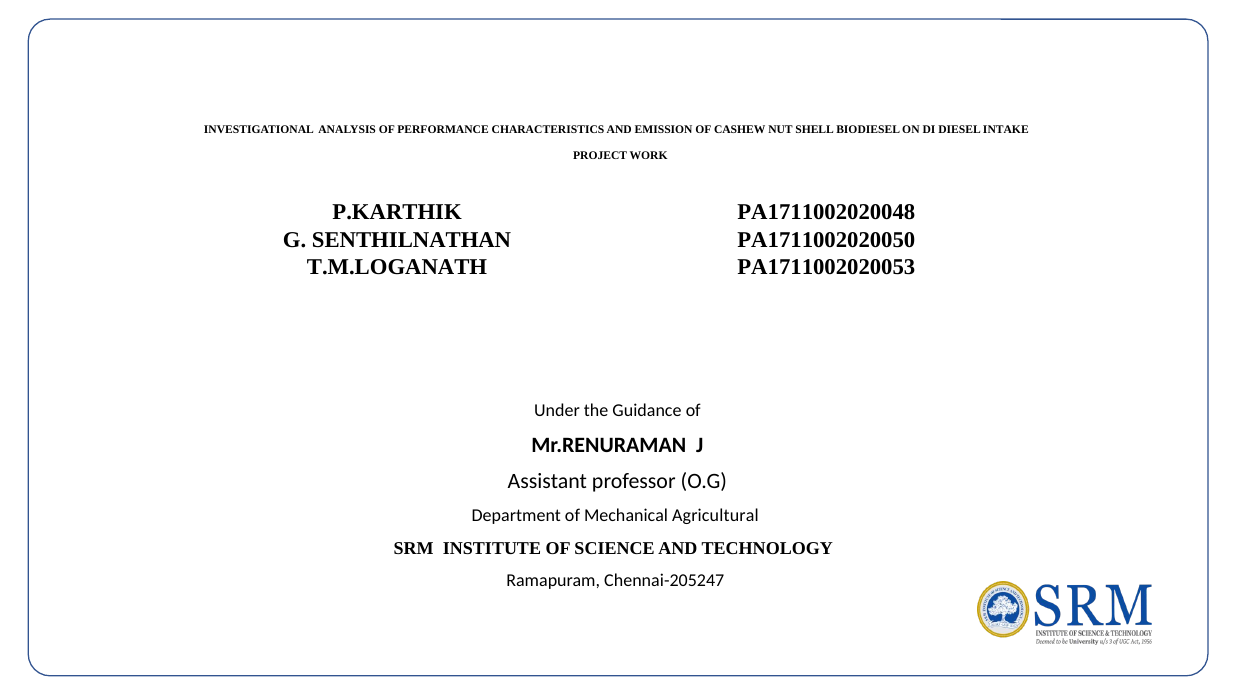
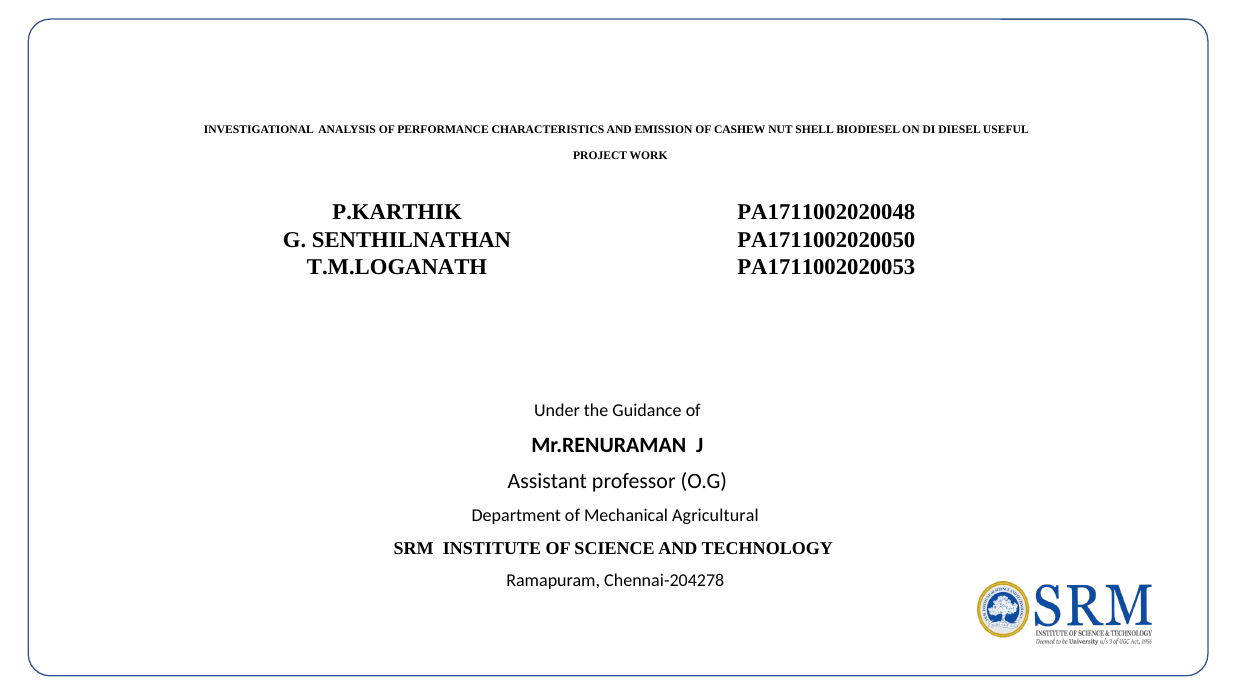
INTAKE: INTAKE -> USEFUL
Chennai-205247: Chennai-205247 -> Chennai-204278
